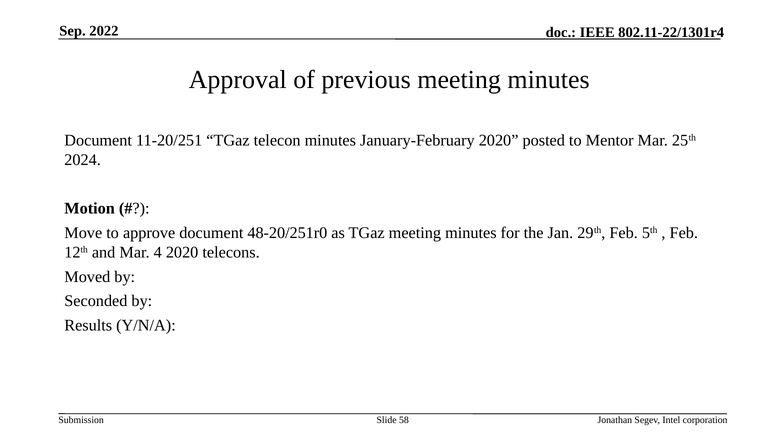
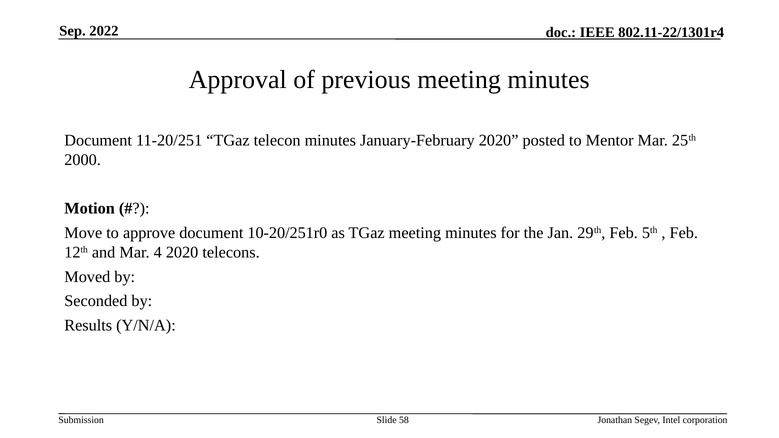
2024: 2024 -> 2000
48-20/251r0: 48-20/251r0 -> 10-20/251r0
